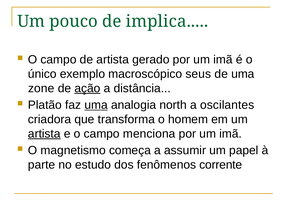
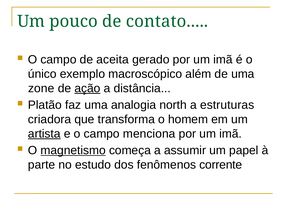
implica: implica -> contato
de artista: artista -> aceita
seus: seus -> além
uma at (96, 105) underline: present -> none
oscilantes: oscilantes -> estruturas
magnetismo underline: none -> present
